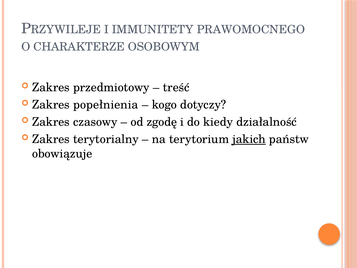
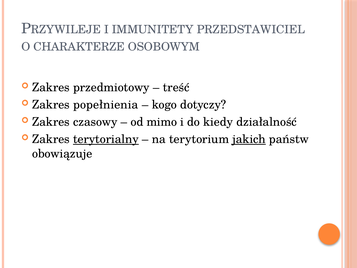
PRAWOMOCNEGO: PRAWOMOCNEGO -> PRZEDSTAWICIEL
zgodę: zgodę -> mimo
terytorialny underline: none -> present
